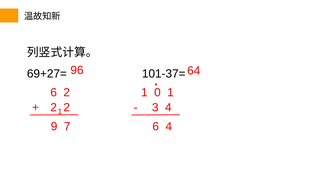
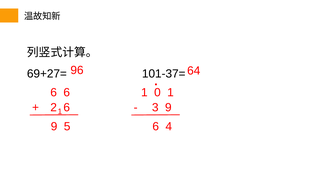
6 2: 2 -> 6
2 at (67, 107): 2 -> 6
3 4: 4 -> 9
7: 7 -> 5
